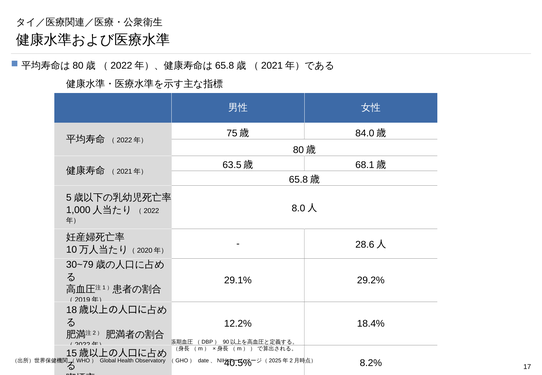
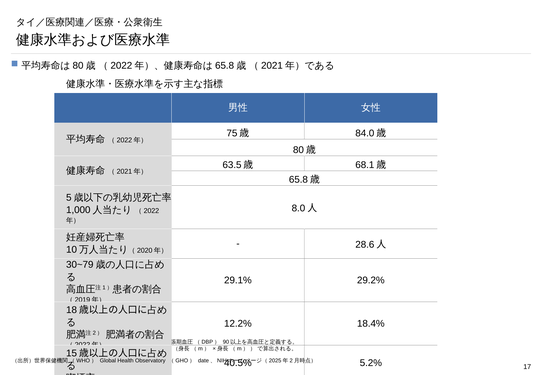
8.2%: 8.2% -> 5.2%
